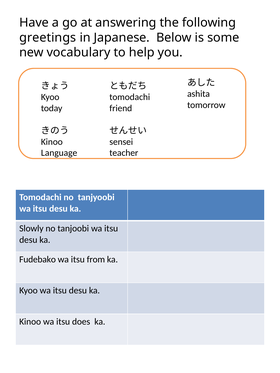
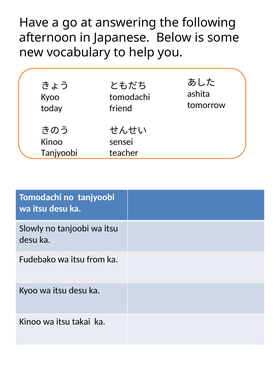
greetings: greetings -> afternoon
Language at (59, 153): Language -> Tanjyoobi
does: does -> takai
